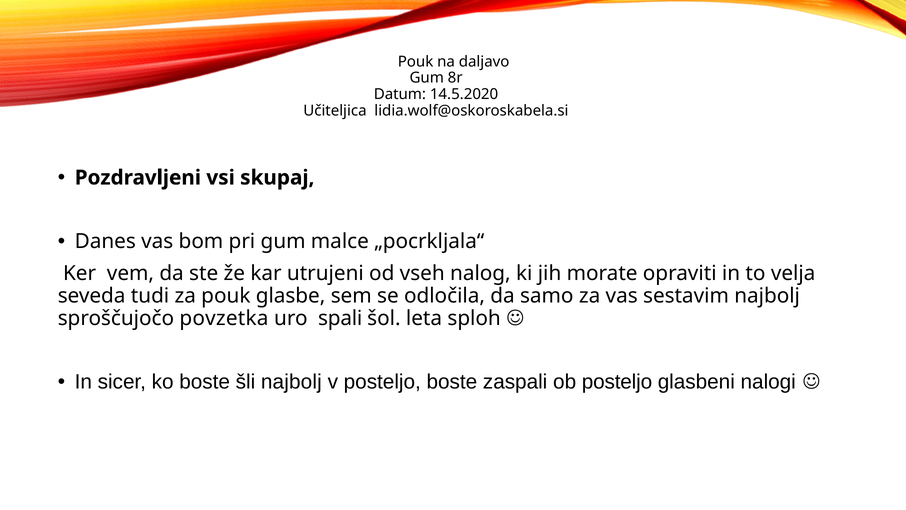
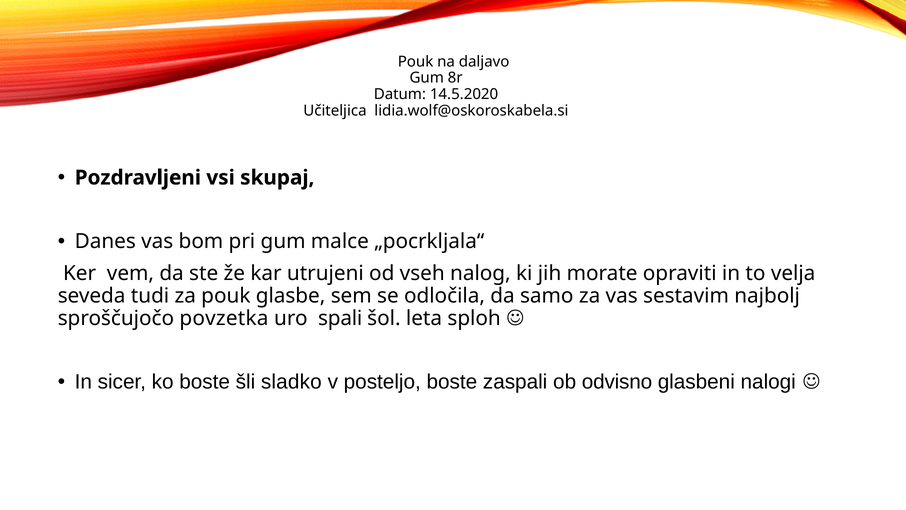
šli najbolj: najbolj -> sladko
ob posteljo: posteljo -> odvisno
